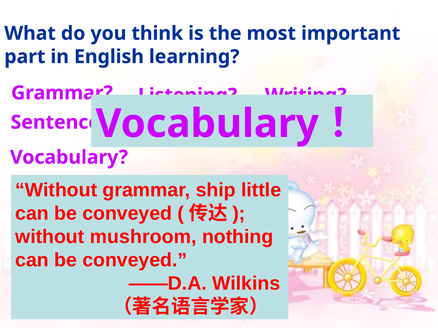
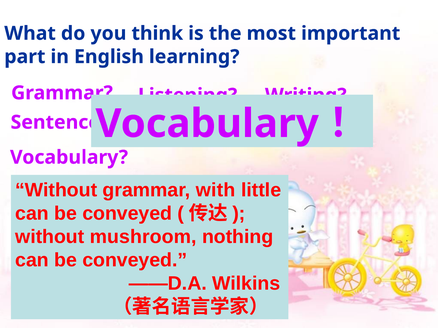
ship: ship -> with
